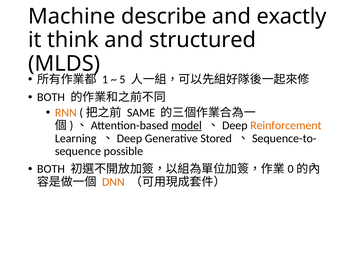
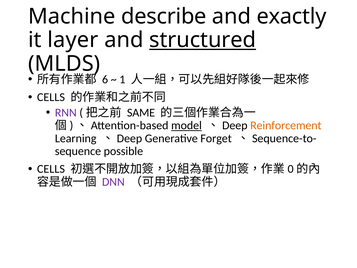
think: think -> layer
structured underline: none -> present
1: 1 -> 6
5: 5 -> 1
BOTH at (51, 97): BOTH -> CELLS
RNN colour: orange -> purple
Stored: Stored -> Forget
BOTH at (51, 169): BOTH -> CELLS
DNN colour: orange -> purple
